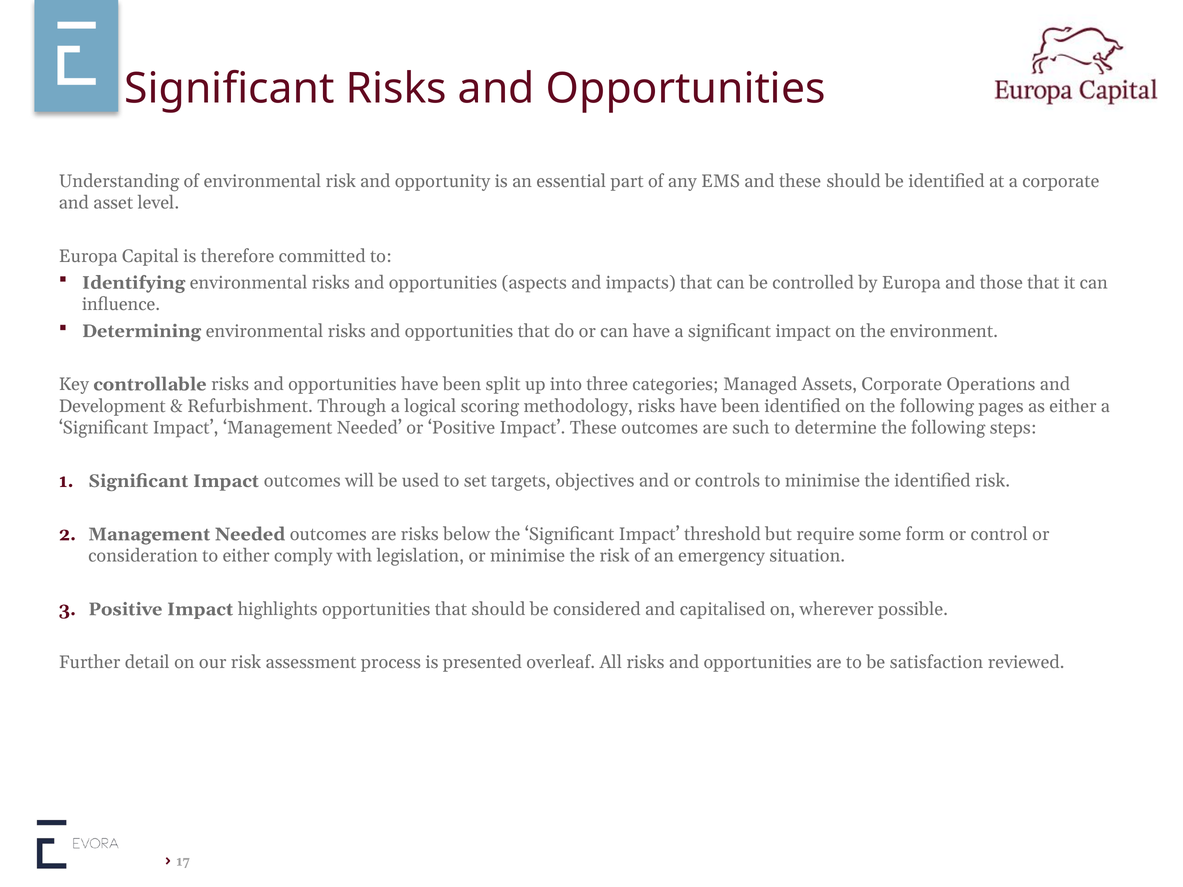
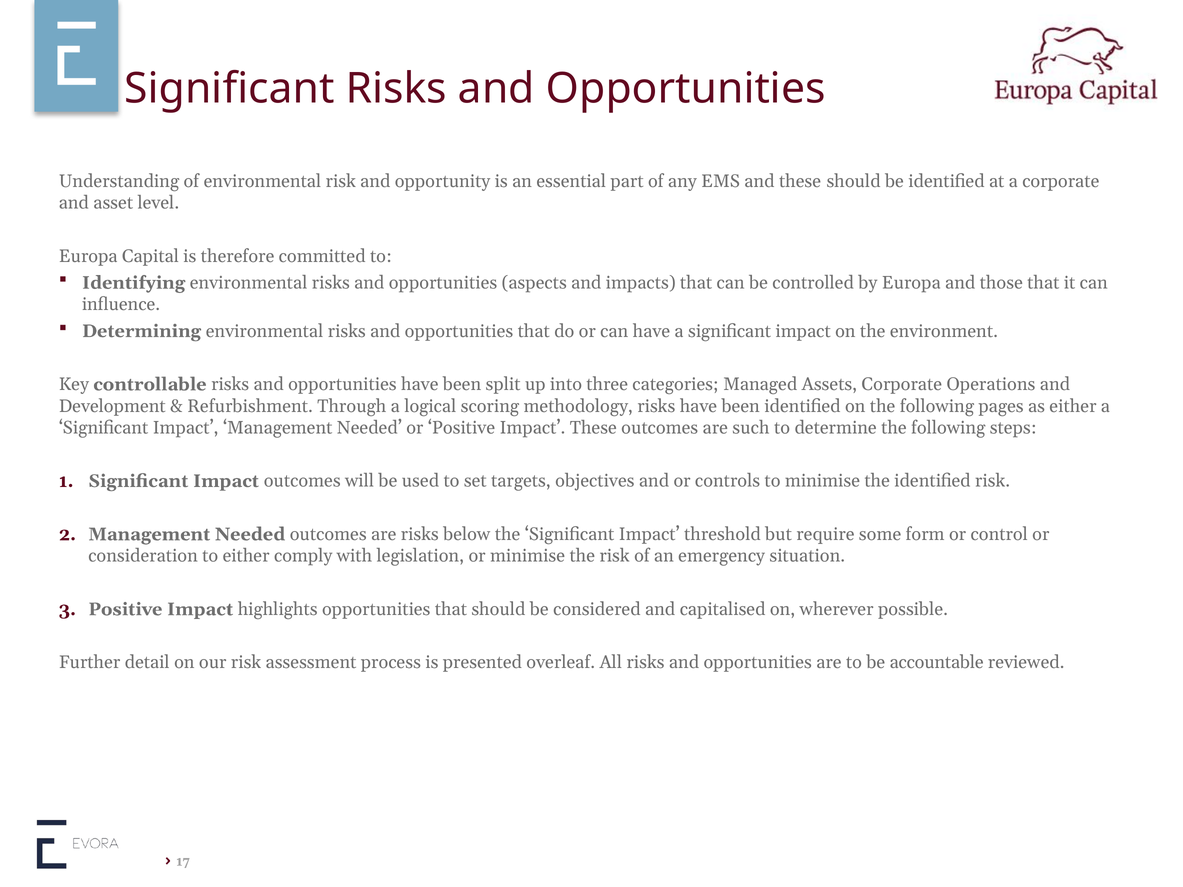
satisfaction: satisfaction -> accountable
